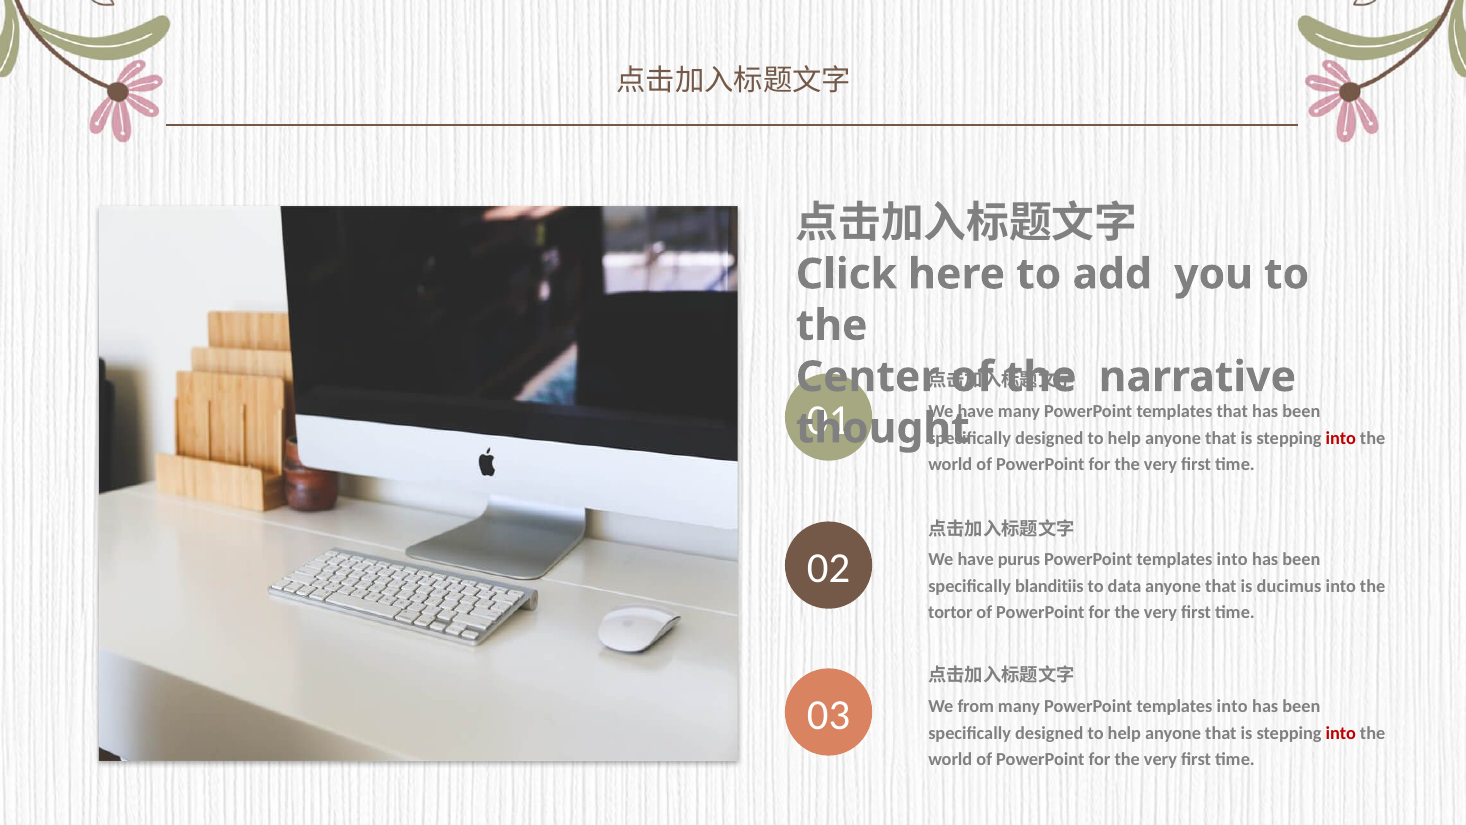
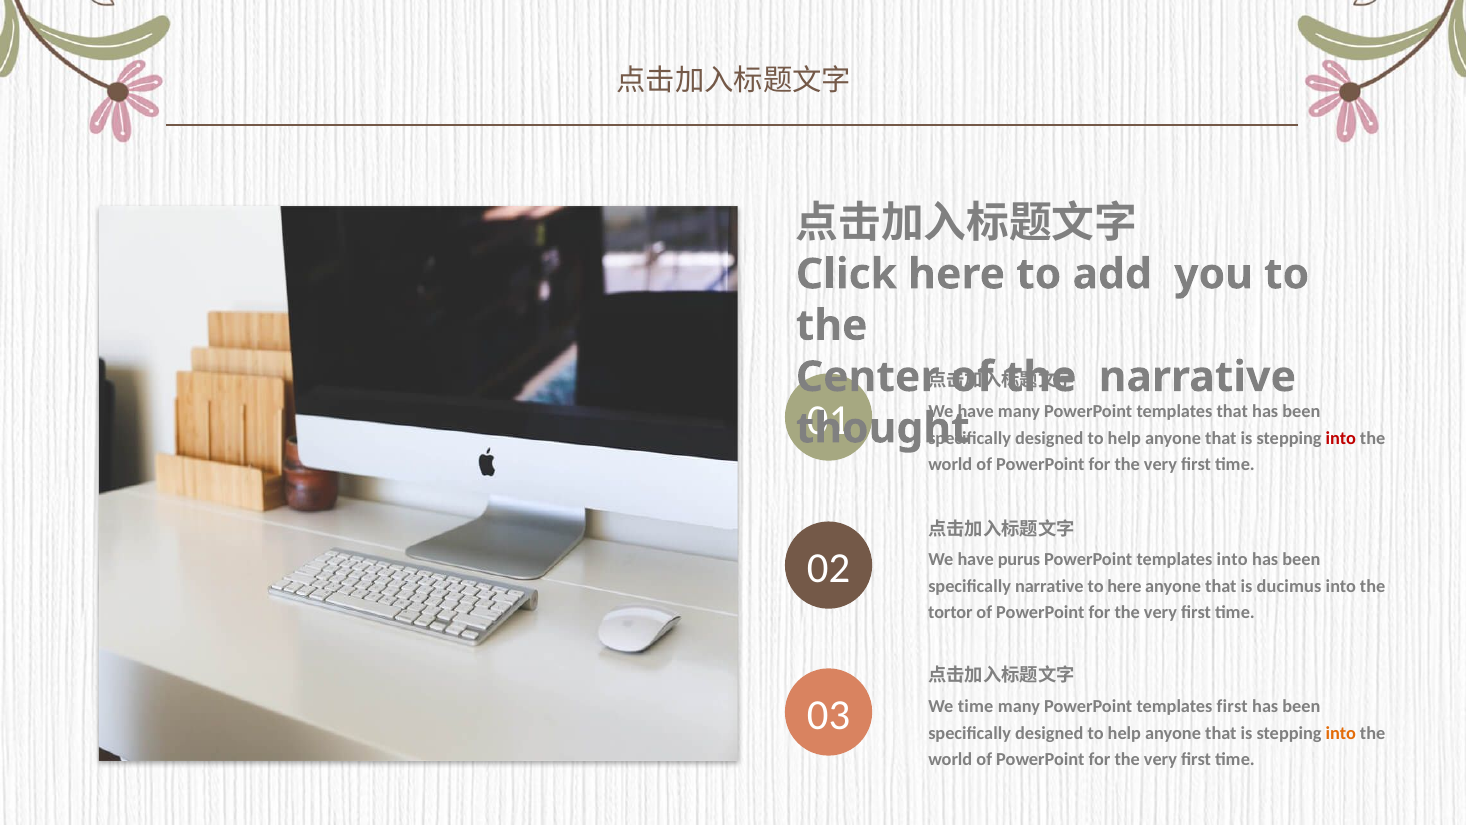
specifically blanditiis: blanditiis -> narrative
to data: data -> here
We from: from -> time
many PowerPoint templates into: into -> first
into at (1341, 733) colour: red -> orange
